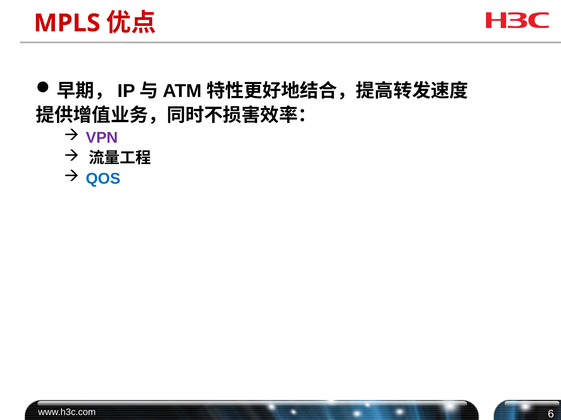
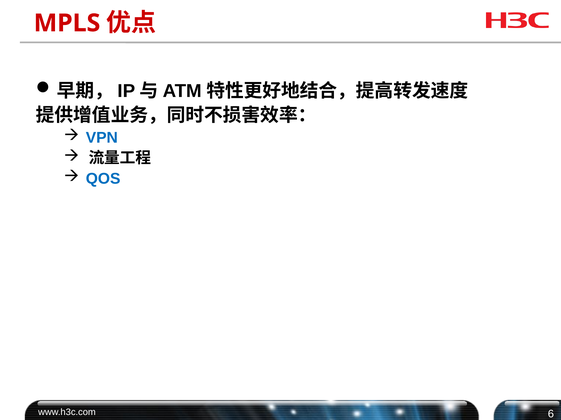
VPN colour: purple -> blue
